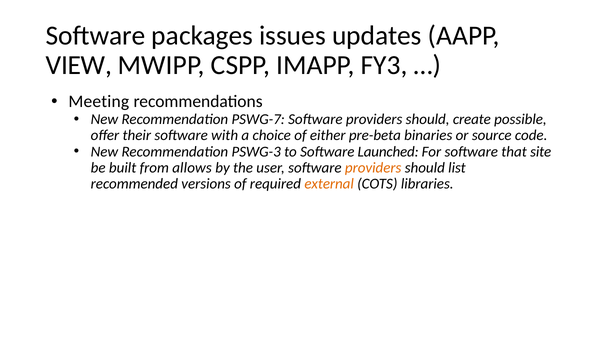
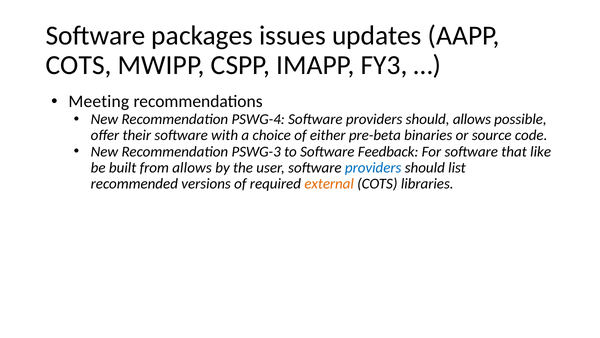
VIEW at (79, 65): VIEW -> COTS
PSWG-7: PSWG-7 -> PSWG-4
should create: create -> allows
Launched: Launched -> Feedback
site: site -> like
providers at (373, 168) colour: orange -> blue
